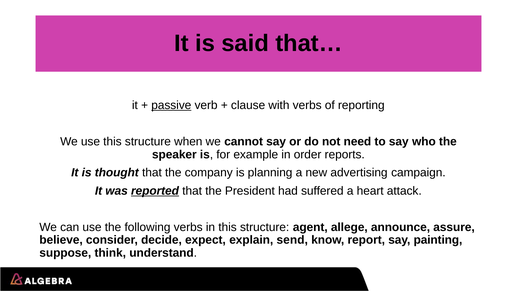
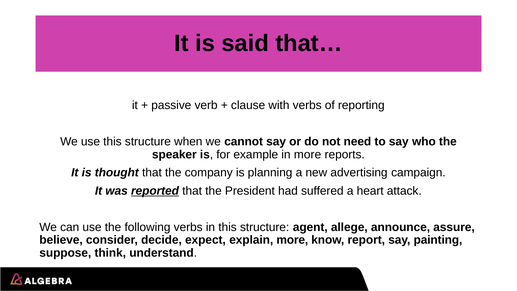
passive underline: present -> none
in order: order -> more
explain send: send -> more
